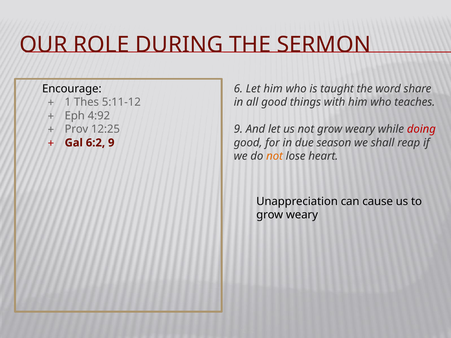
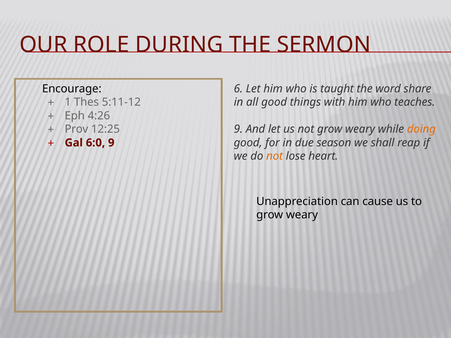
4:92: 4:92 -> 4:26
doing colour: red -> orange
6:2: 6:2 -> 6:0
